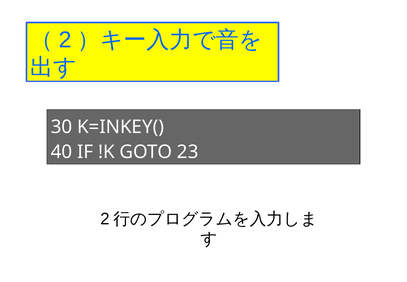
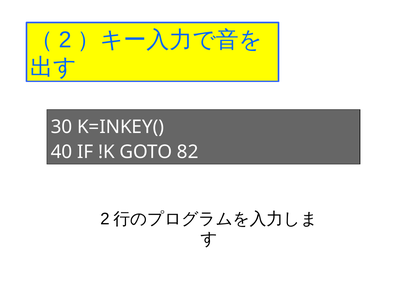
23: 23 -> 82
